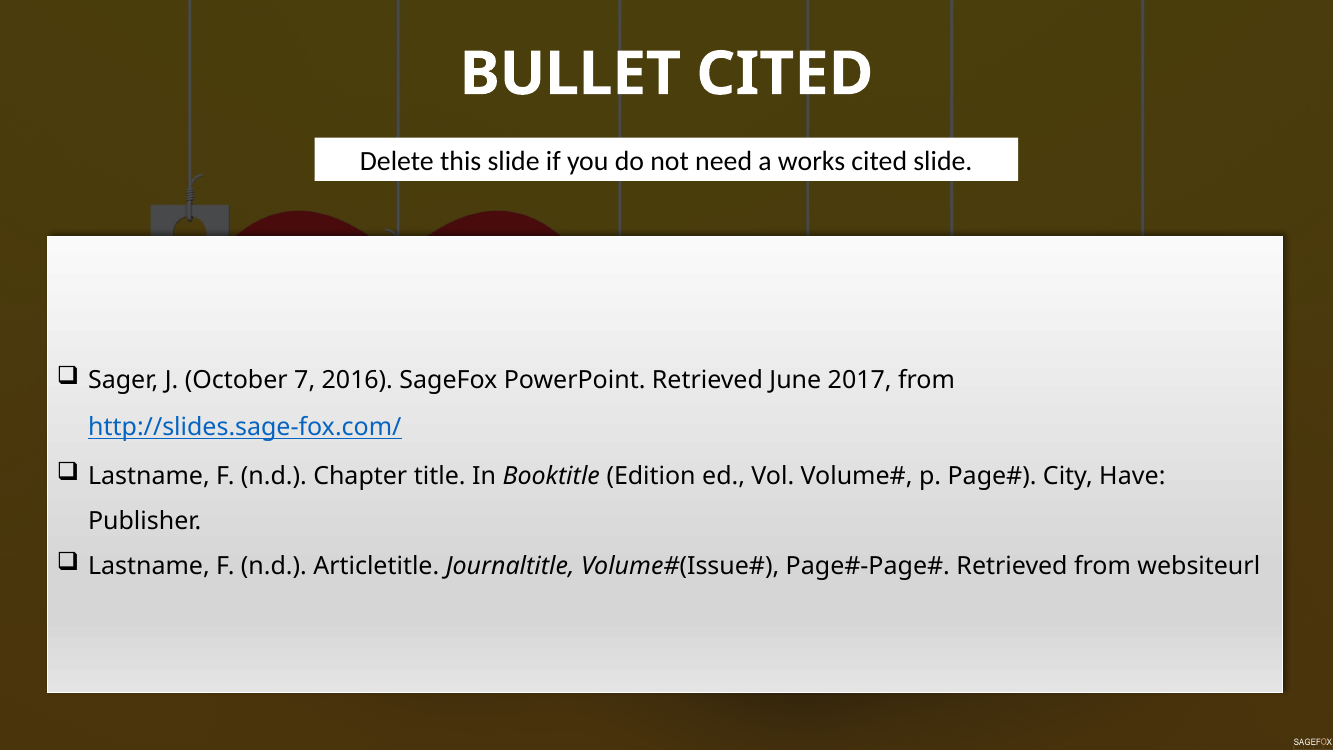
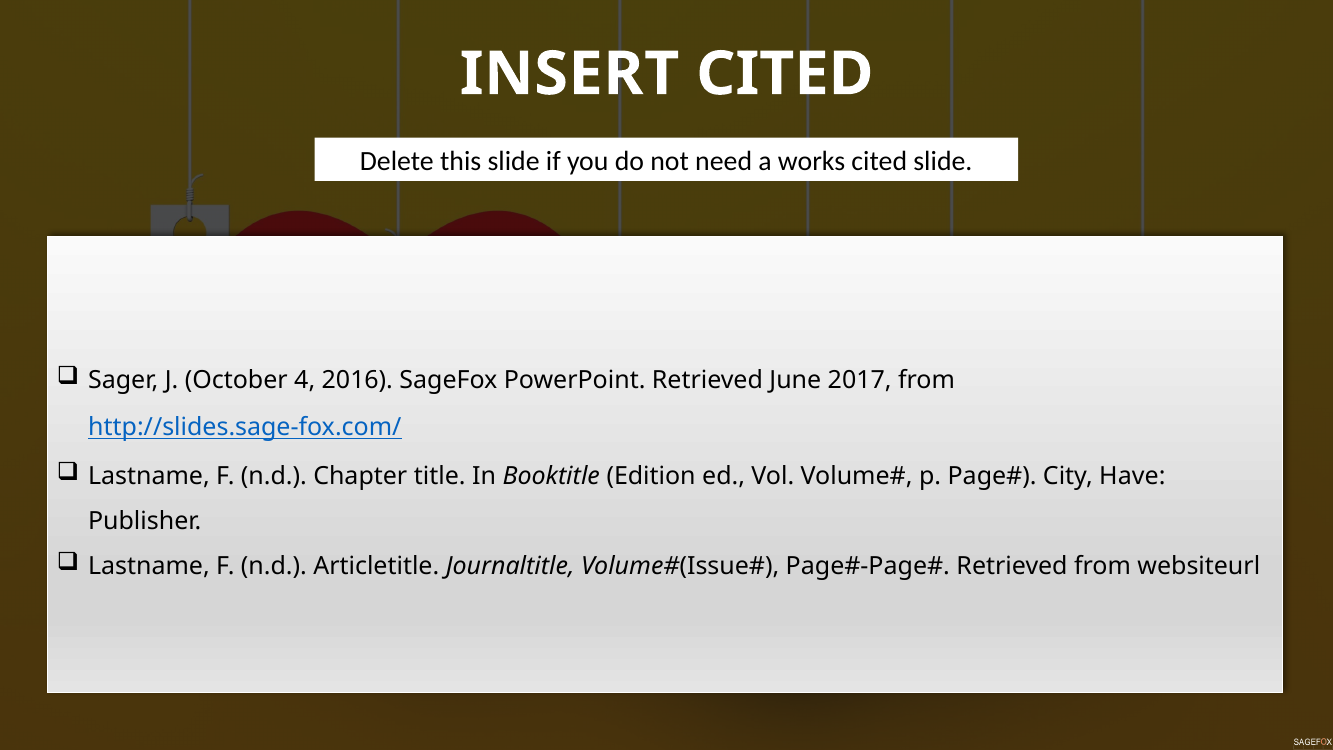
BULLET: BULLET -> INSERT
7: 7 -> 4
